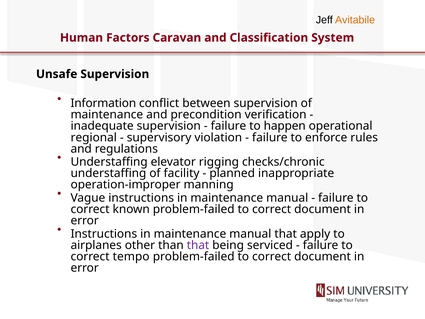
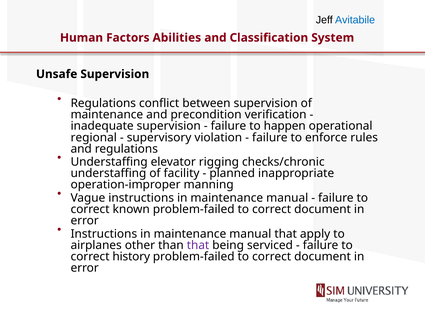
Avitabile colour: orange -> blue
Caravan: Caravan -> Abilities
Information at (103, 103): Information -> Regulations
tempo: tempo -> history
